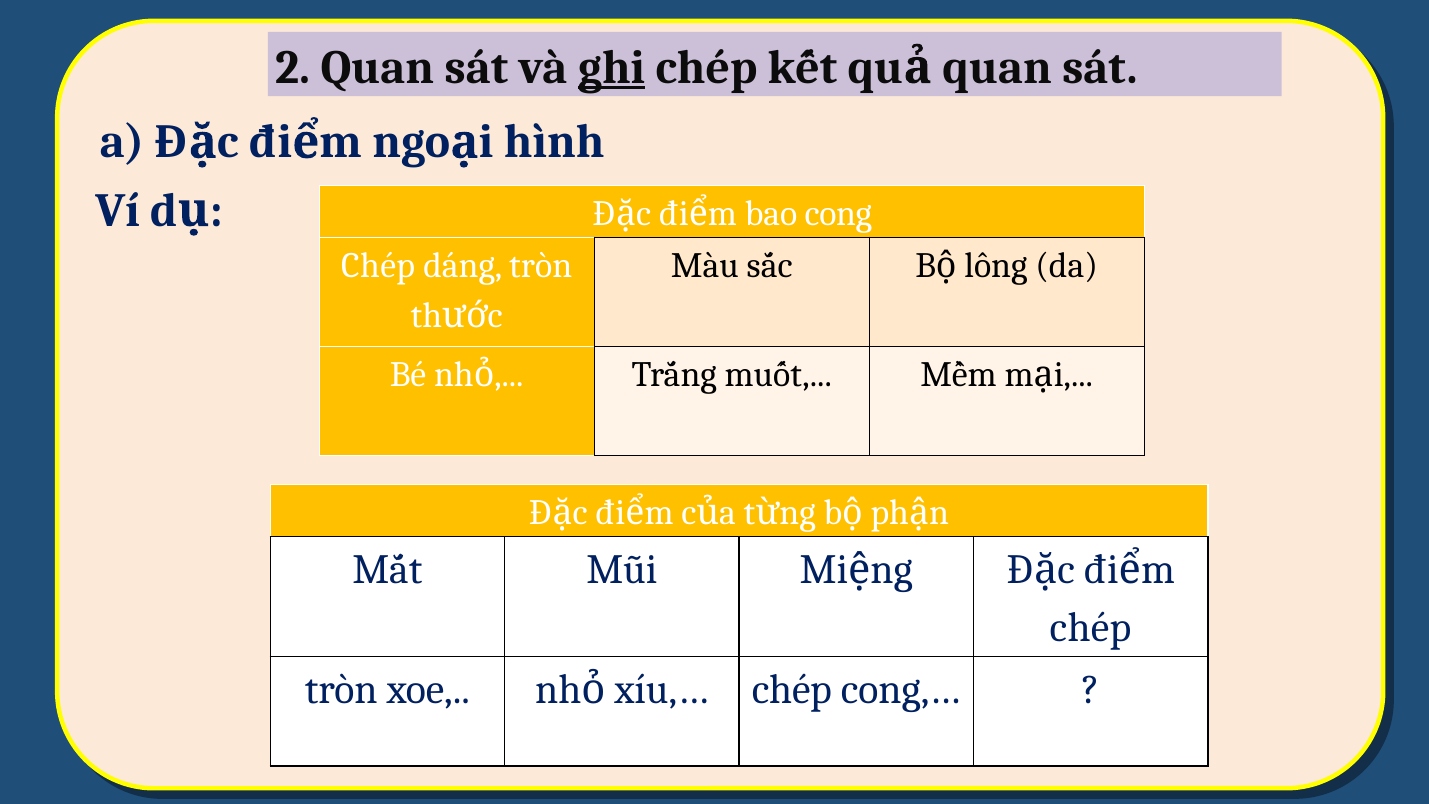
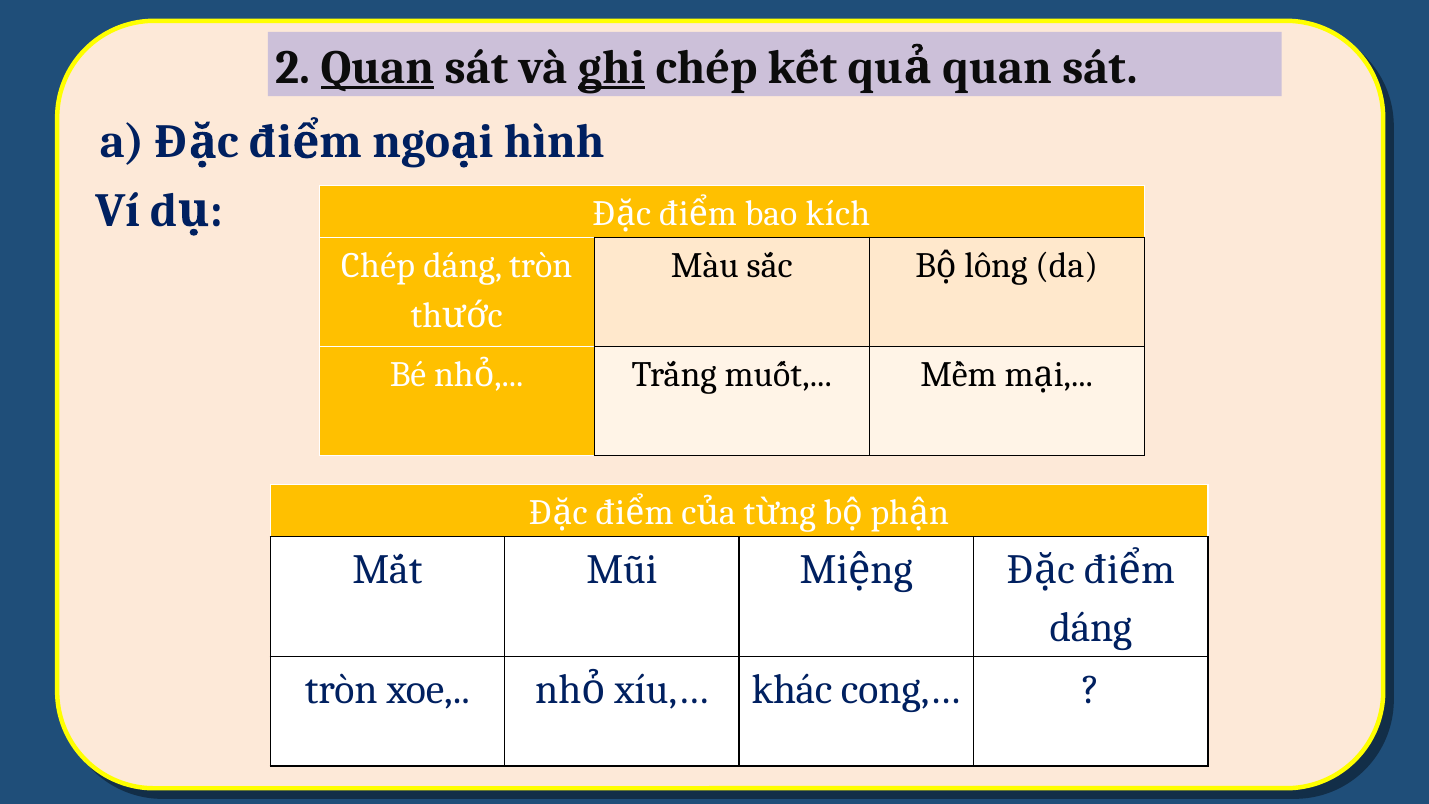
Quan at (377, 67) underline: none -> present
cong: cong -> kích
chép at (1091, 627): chép -> dáng
chép at (792, 690): chép -> khác
